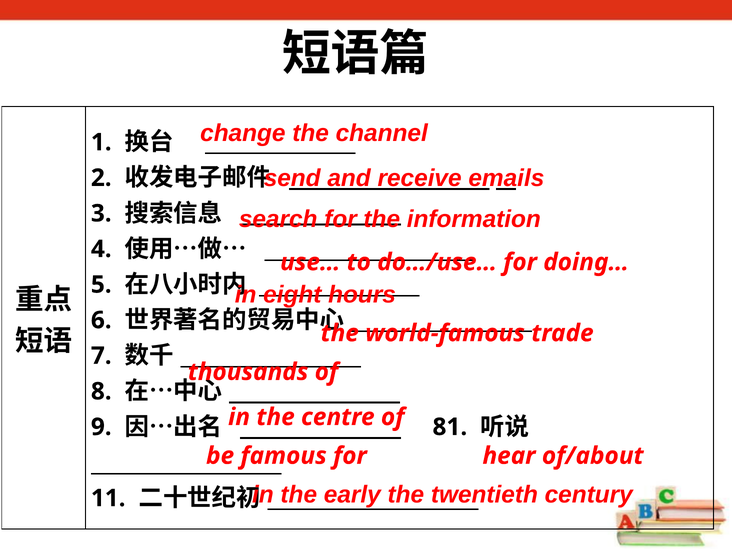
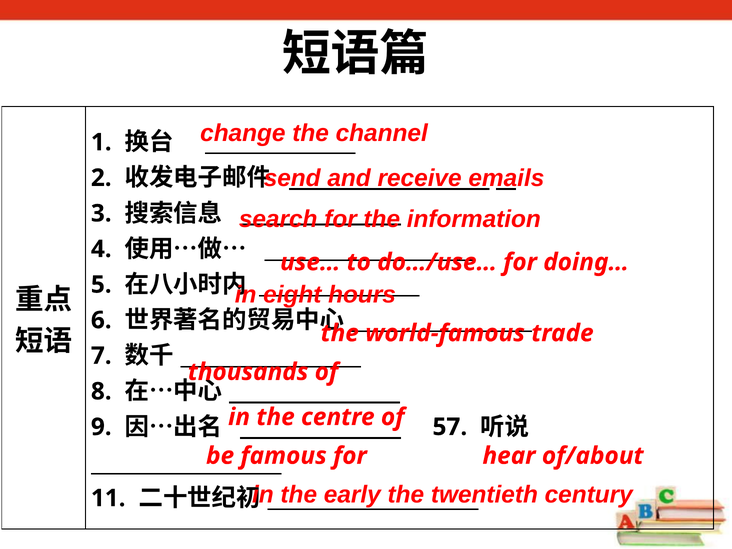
81: 81 -> 57
